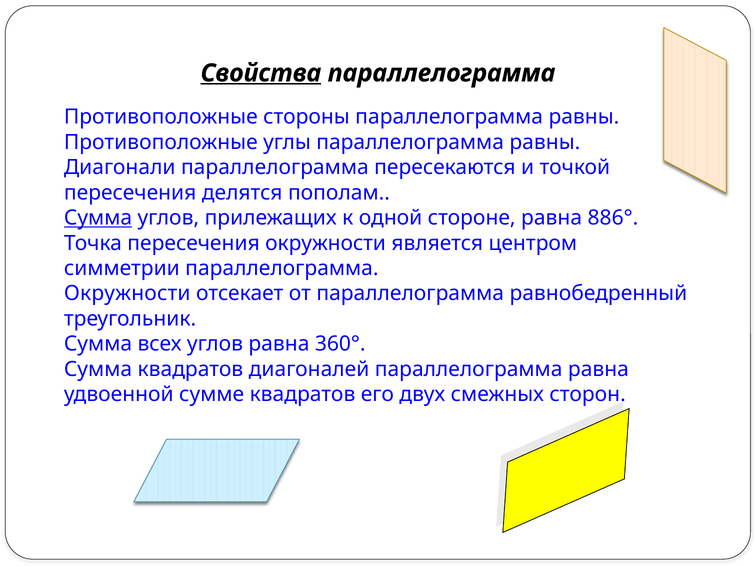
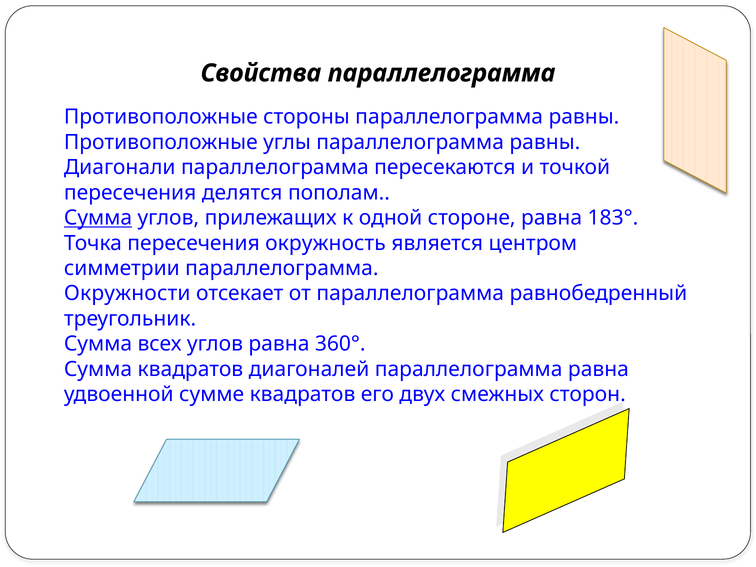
Свойства underline: present -> none
886°: 886° -> 183°
пересечения окружности: окружности -> окружность
